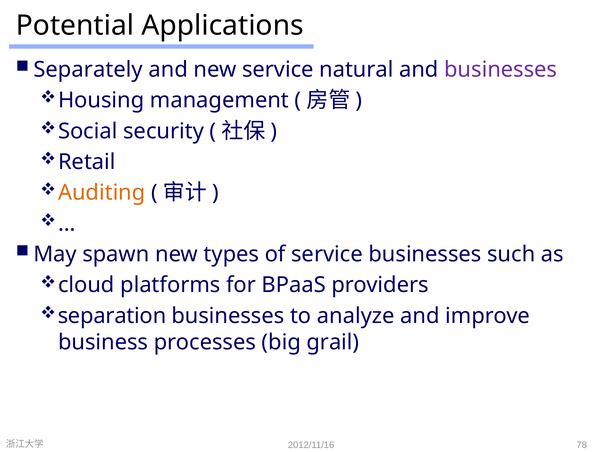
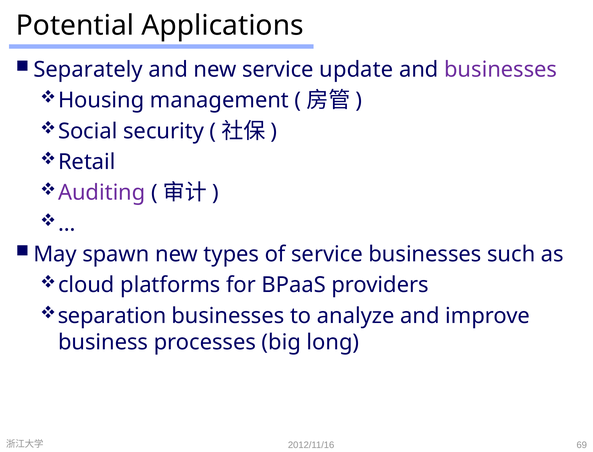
natural: natural -> update
Auditing colour: orange -> purple
grail: grail -> long
78: 78 -> 69
